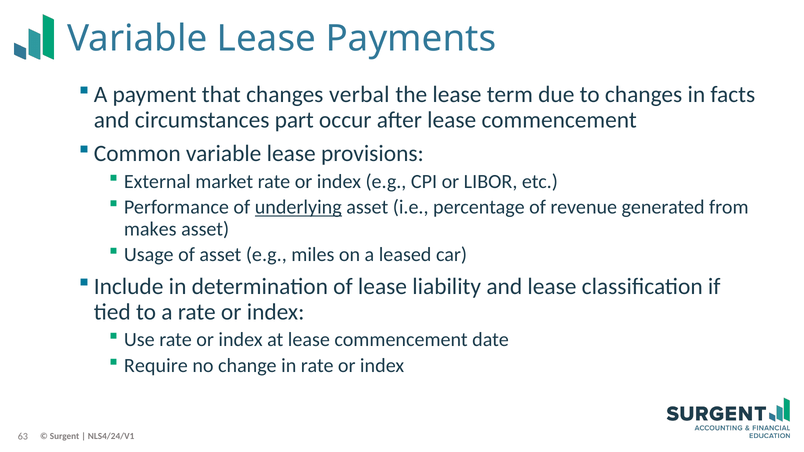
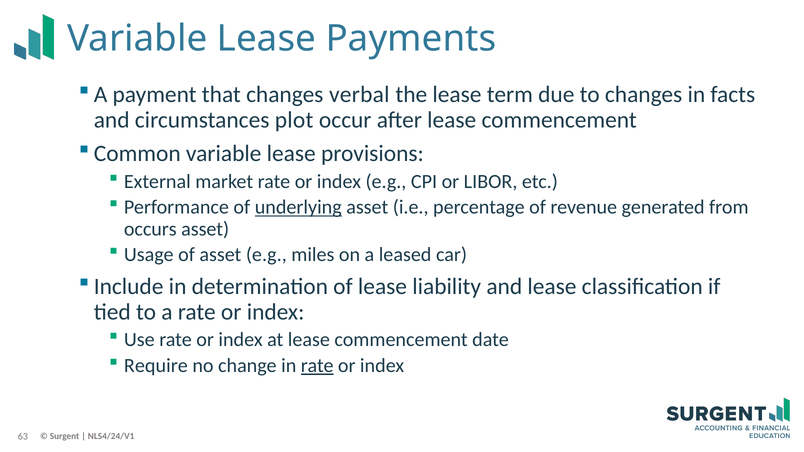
part: part -> plot
makes: makes -> occurs
rate at (317, 366) underline: none -> present
